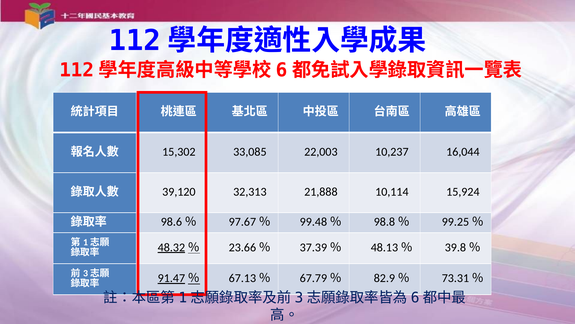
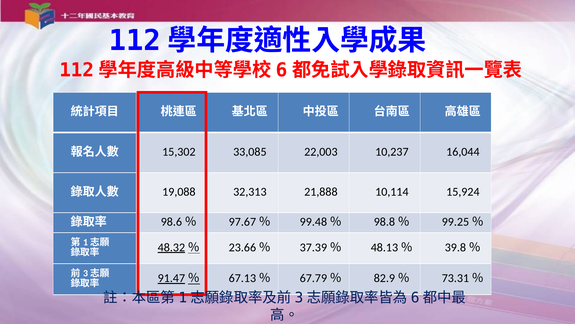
39,120: 39,120 -> 19,088
